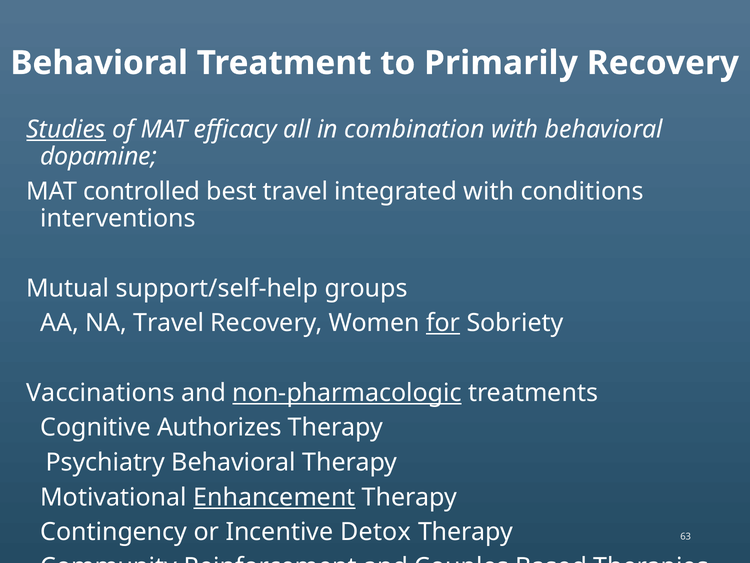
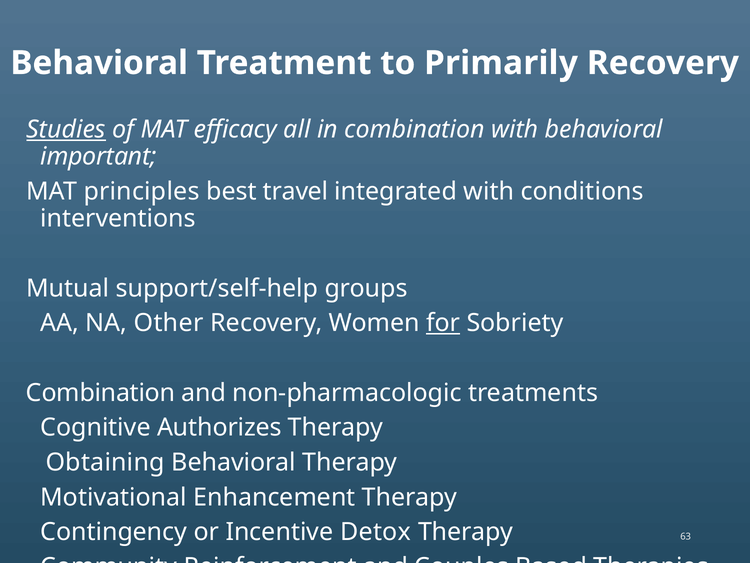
dopamine: dopamine -> important
controlled: controlled -> principles
NA Travel: Travel -> Other
Vaccinations at (100, 392): Vaccinations -> Combination
non-pharmacologic underline: present -> none
Psychiatry: Psychiatry -> Obtaining
Enhancement underline: present -> none
